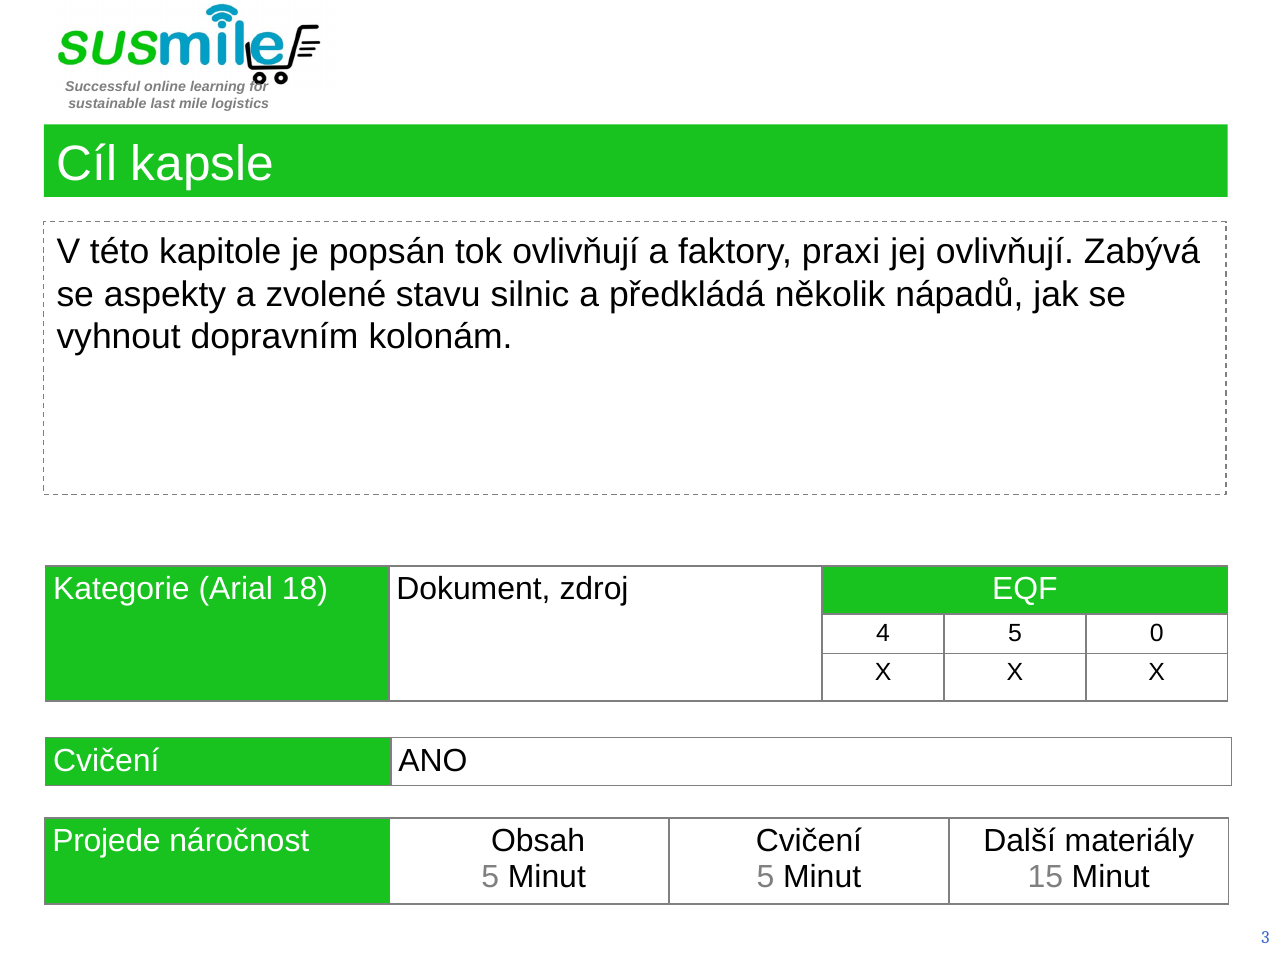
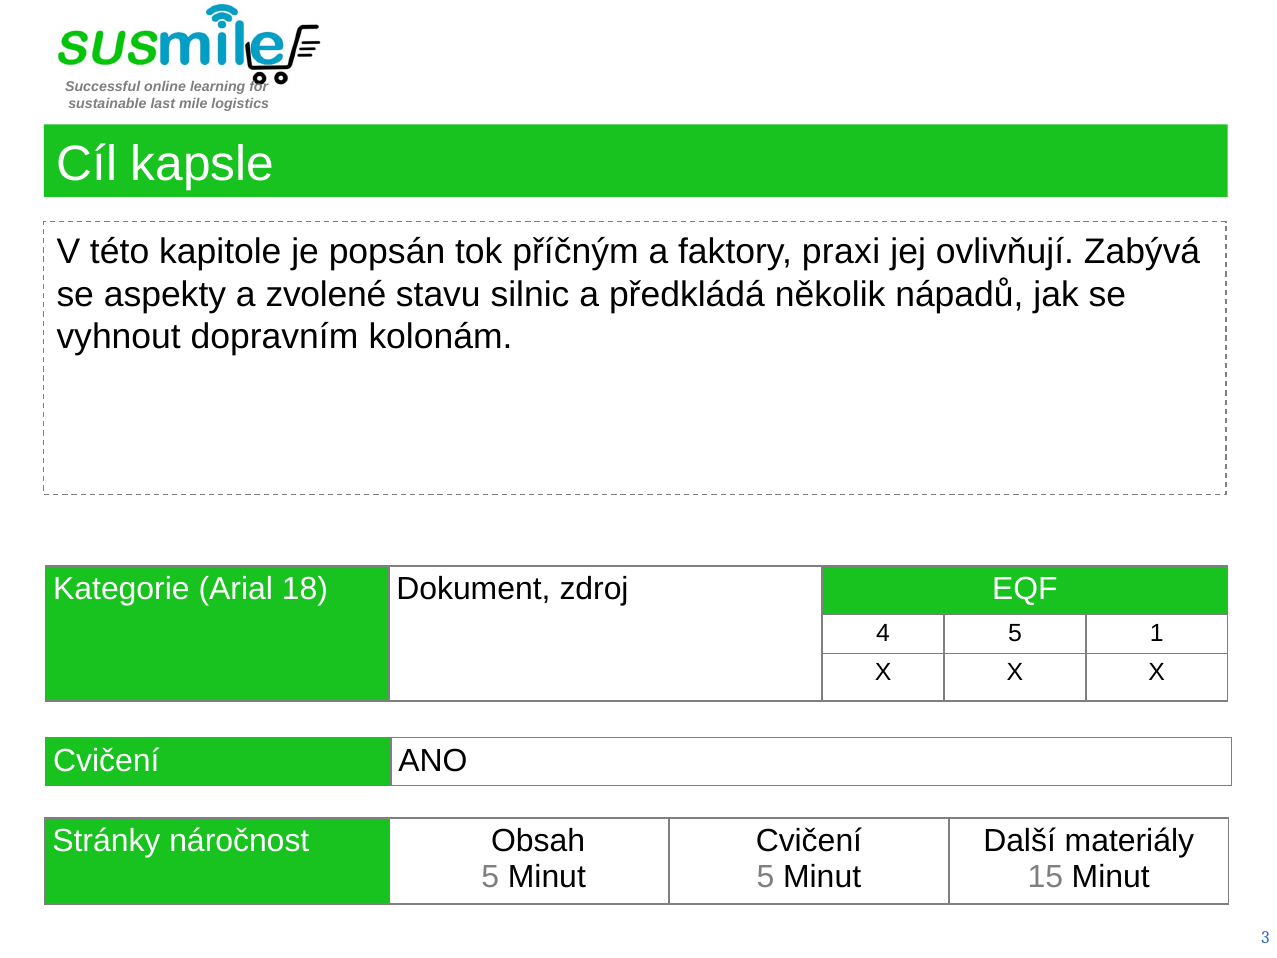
tok ovlivňují: ovlivňují -> příčným
0: 0 -> 1
Projede: Projede -> Stránky
